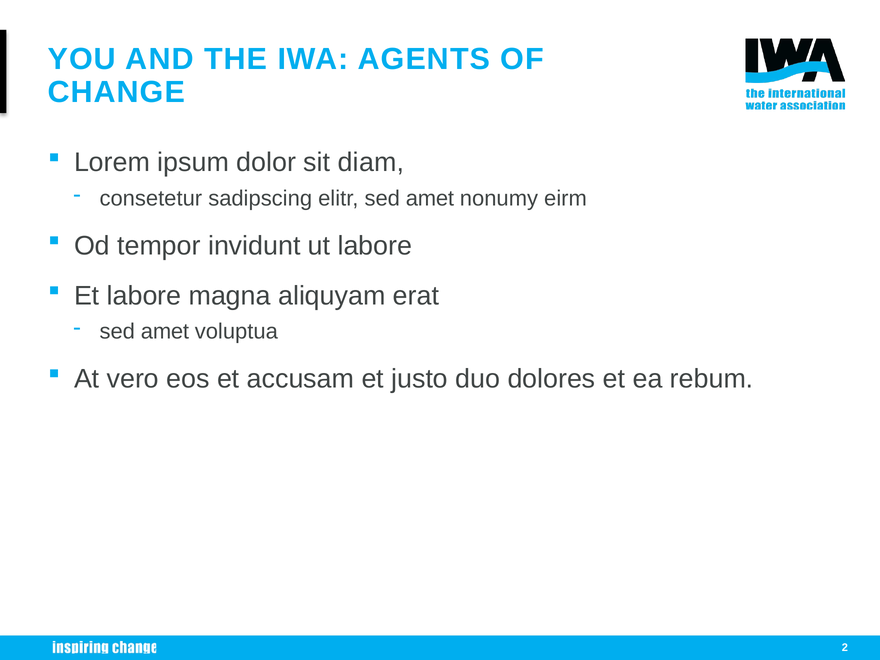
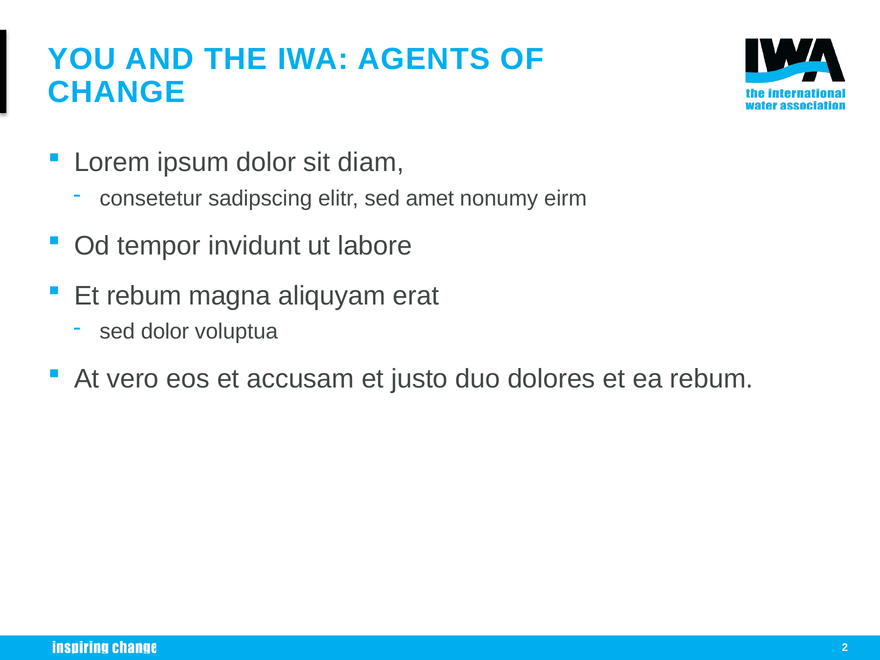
Et labore: labore -> rebum
amet at (165, 332): amet -> dolor
